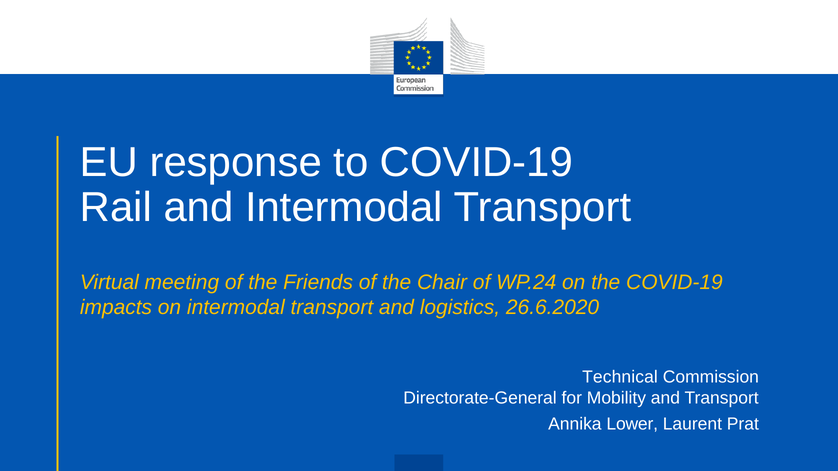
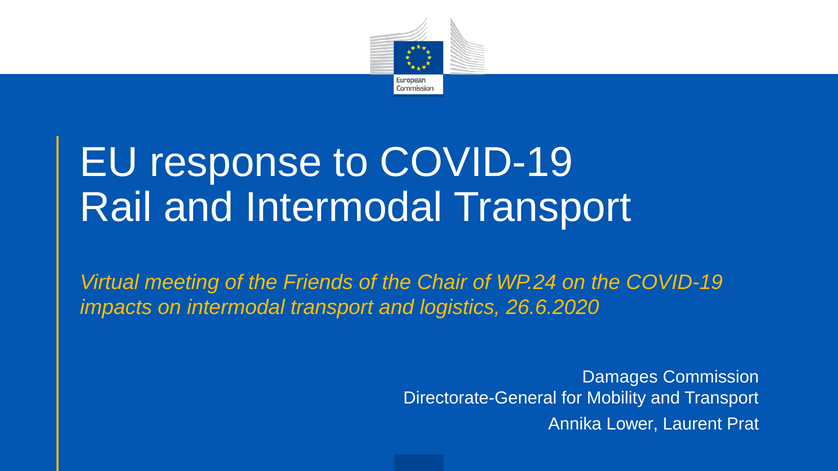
Technical: Technical -> Damages
